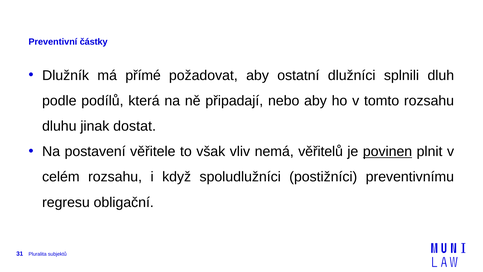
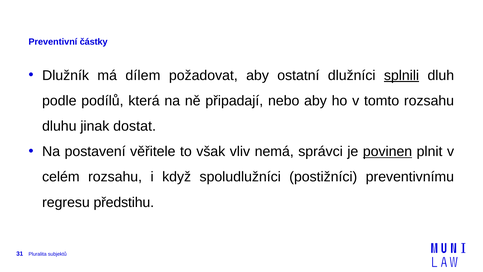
přímé: přímé -> dílem
splnili underline: none -> present
věřitelů: věřitelů -> správci
obligační: obligační -> předstihu
